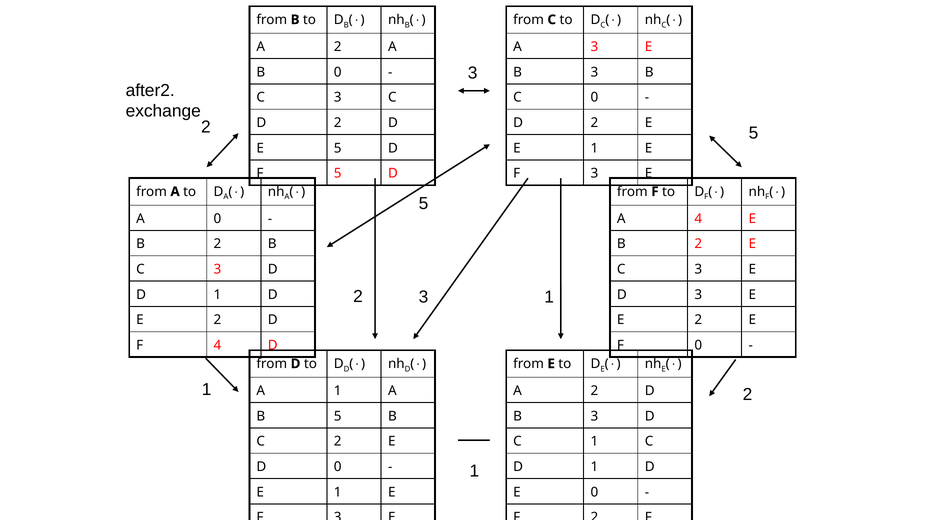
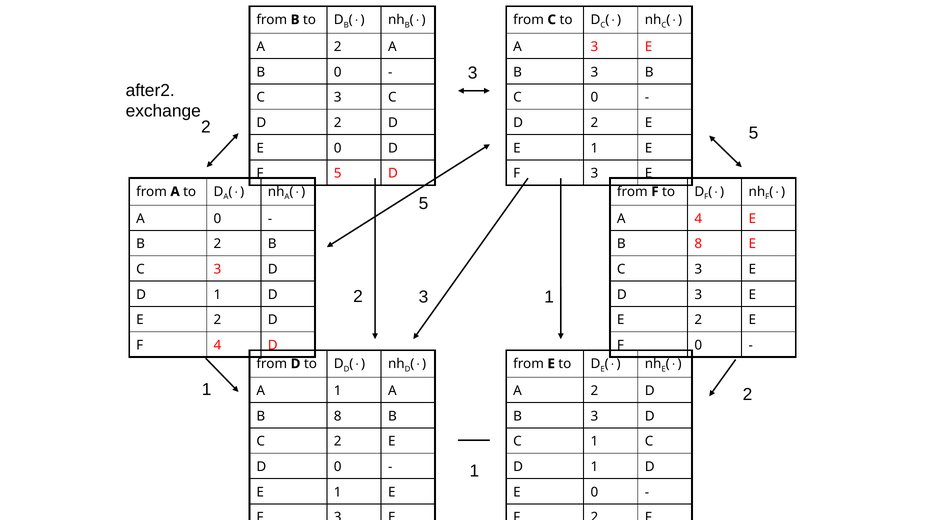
5 at (338, 148): 5 -> 0
2 at (698, 244): 2 -> 8
5 at (338, 416): 5 -> 8
